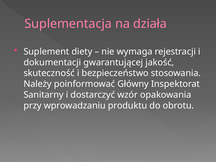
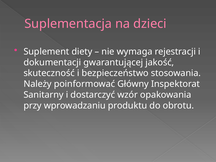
działa: działa -> dzieci
